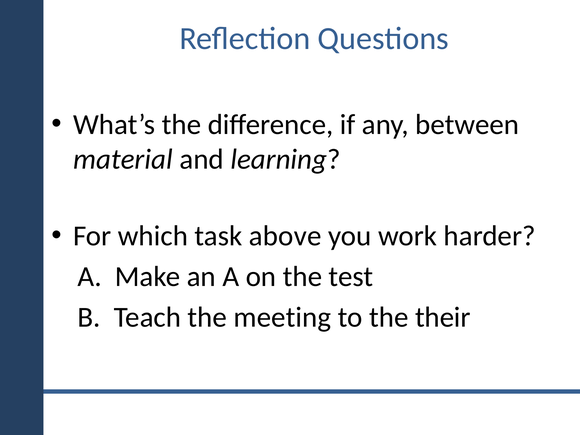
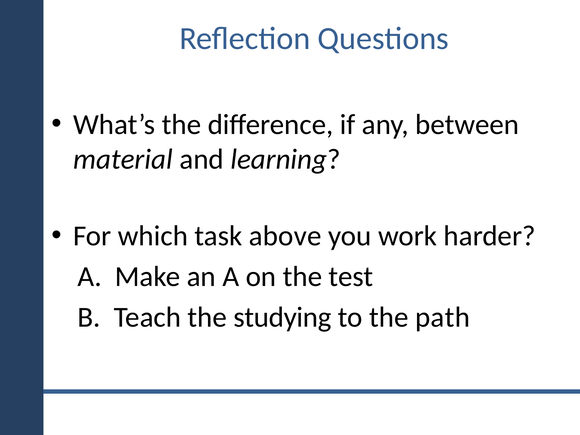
meeting: meeting -> studying
their: their -> path
